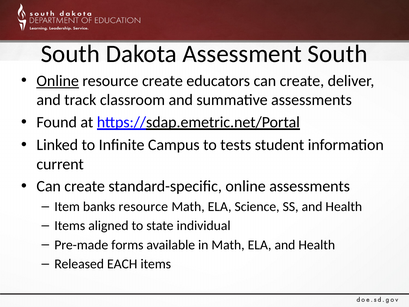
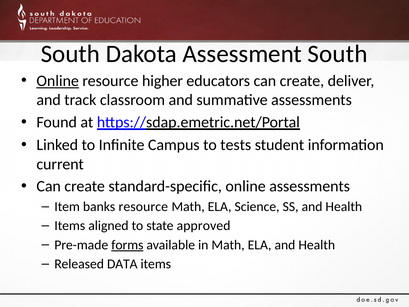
resource create: create -> higher
individual: individual -> approved
forms underline: none -> present
EACH: EACH -> DATA
